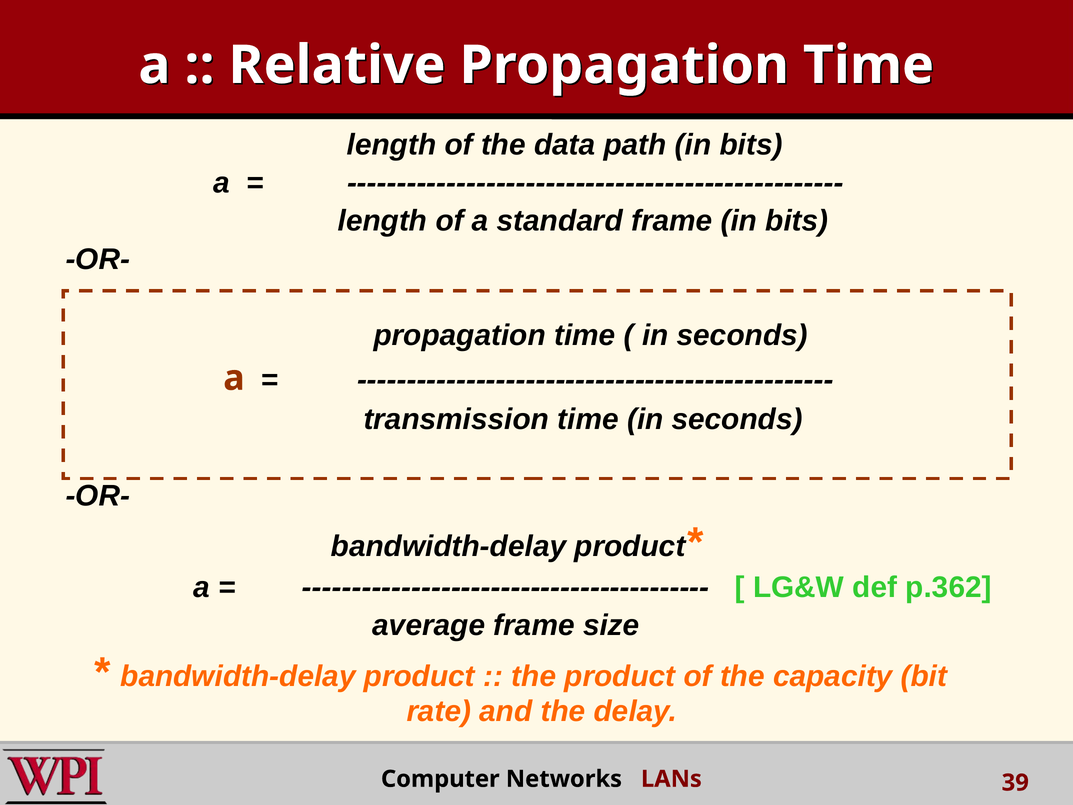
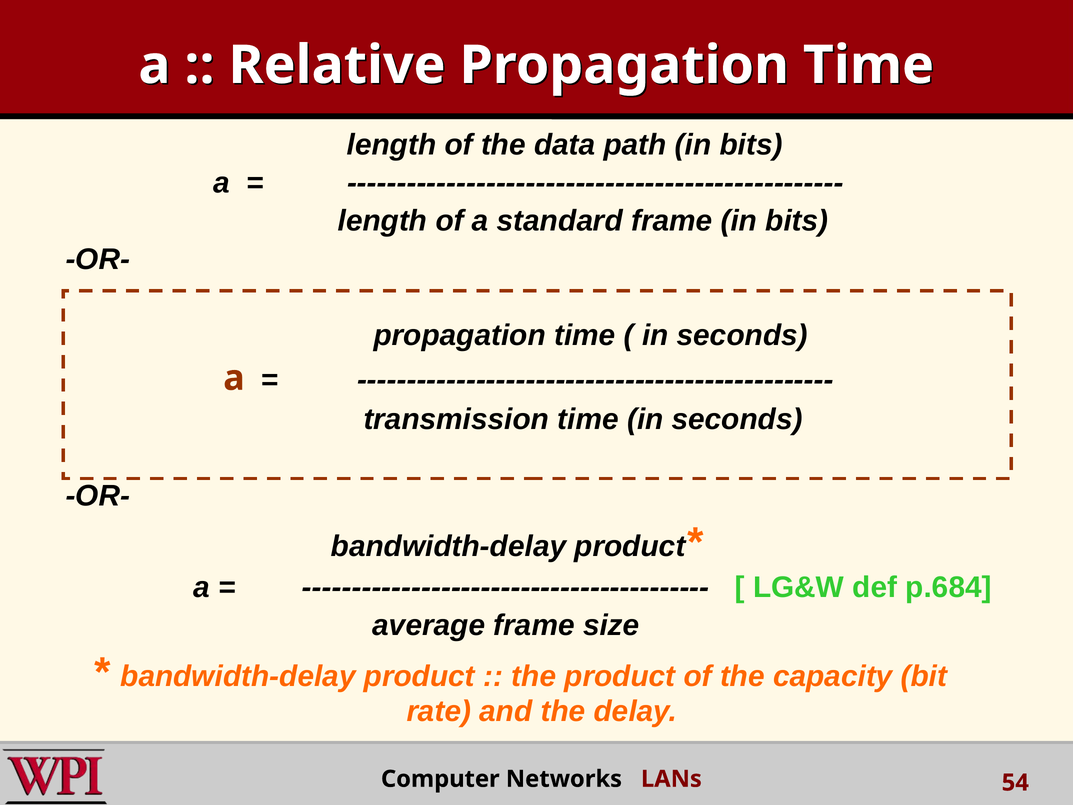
p.362: p.362 -> p.684
39: 39 -> 54
